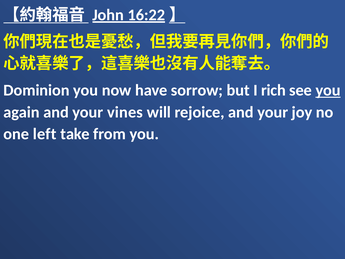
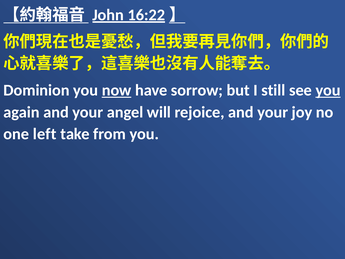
now underline: none -> present
rich: rich -> still
vines: vines -> angel
